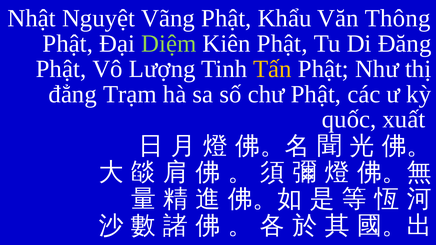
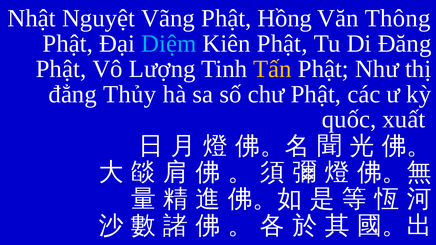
Khẩu: Khẩu -> Hồng
Diệm colour: light green -> light blue
Trạm: Trạm -> Thủy
